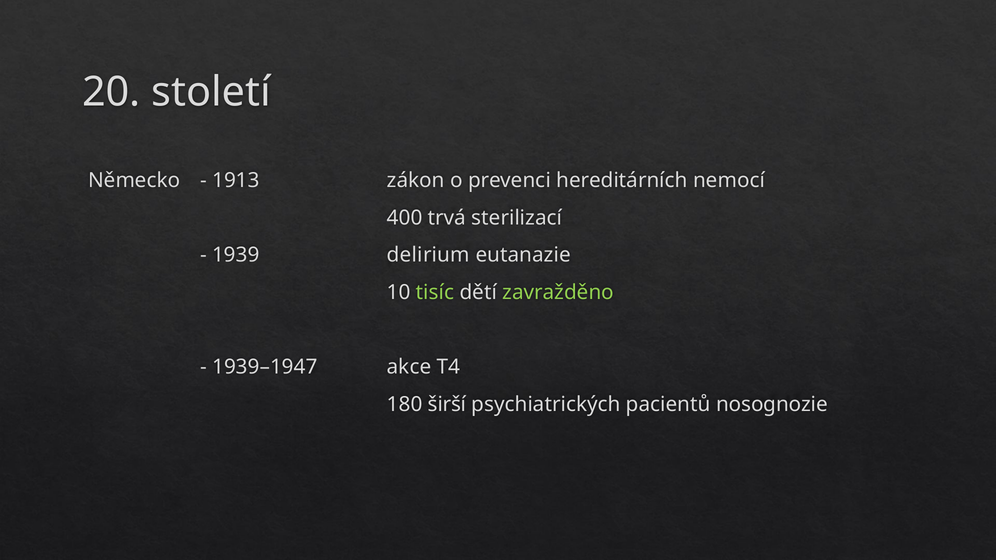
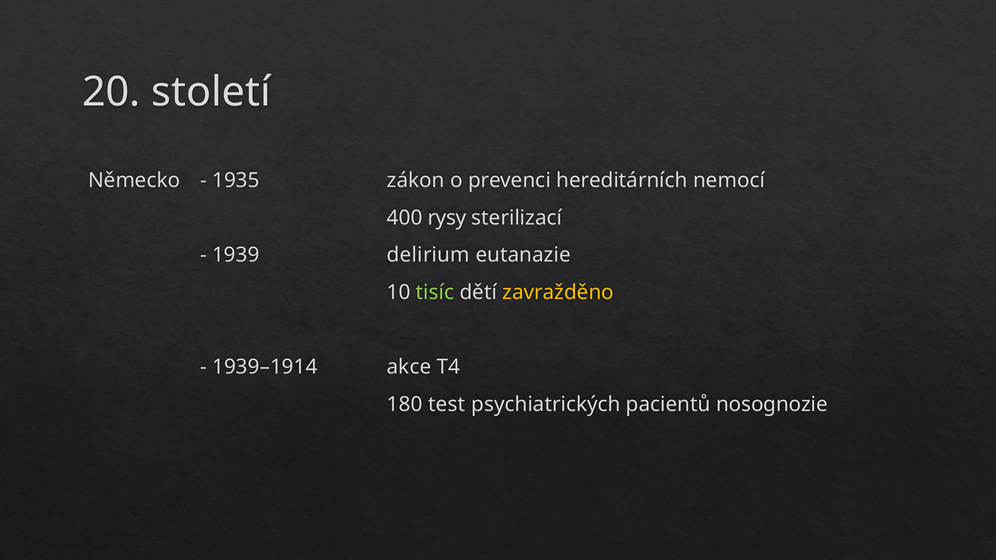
1913: 1913 -> 1935
trvá: trvá -> rysy
zavražděno colour: light green -> yellow
1939–1947: 1939–1947 -> 1939–1914
širší: širší -> test
